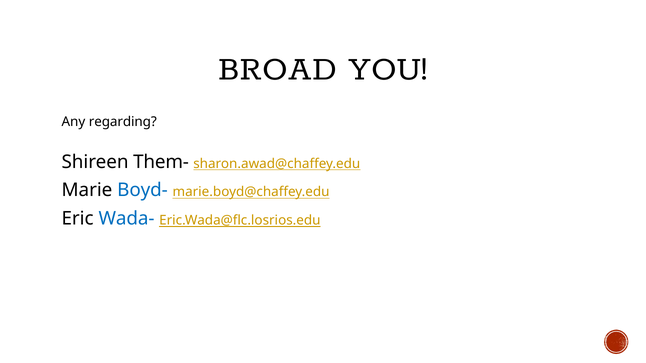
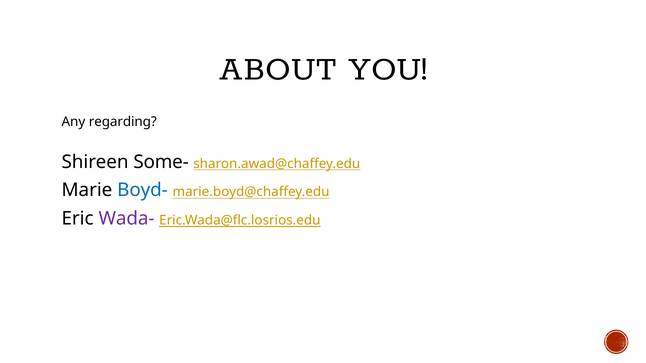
BROAD: BROAD -> ABOUT
Them-: Them- -> Some-
Wada- colour: blue -> purple
